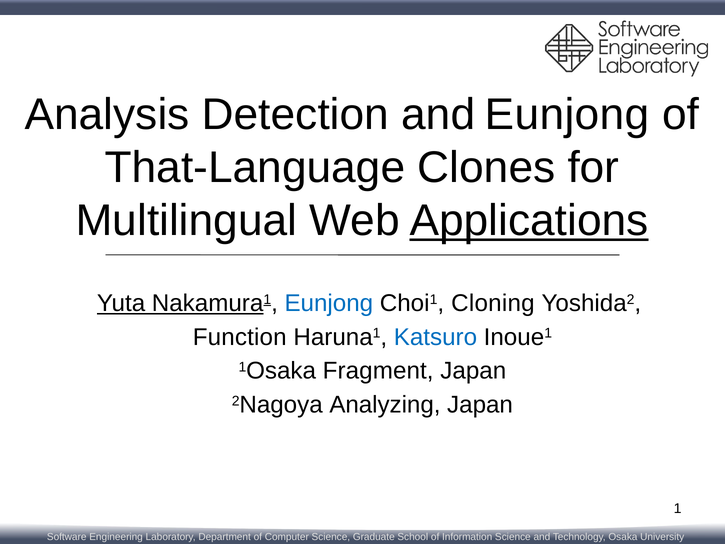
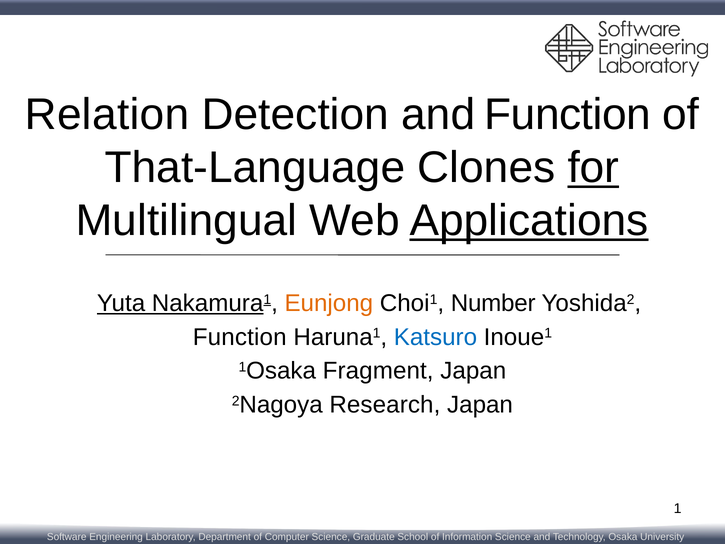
Analysis: Analysis -> Relation
and Eunjong: Eunjong -> Function
for underline: none -> present
Eunjong at (329, 303) colour: blue -> orange
Cloning: Cloning -> Number
Analyzing: Analyzing -> Research
